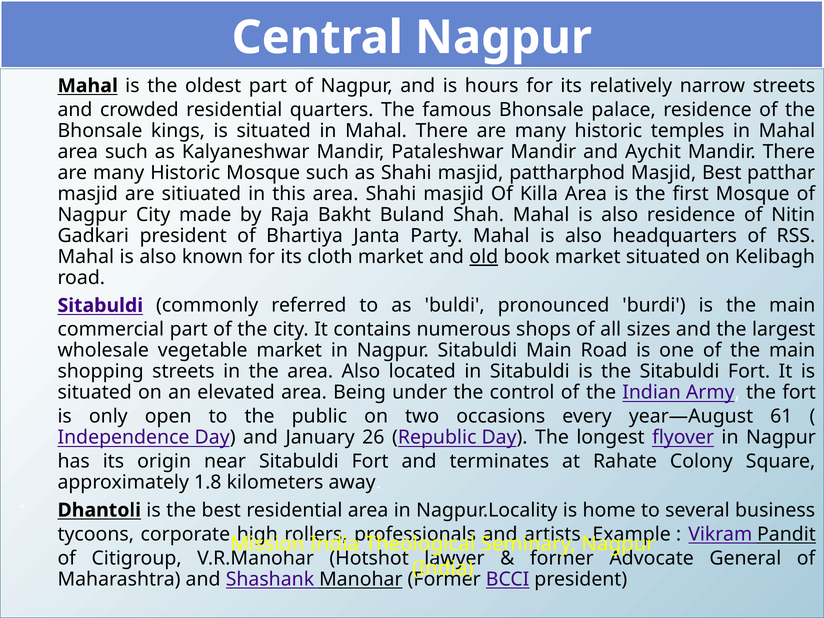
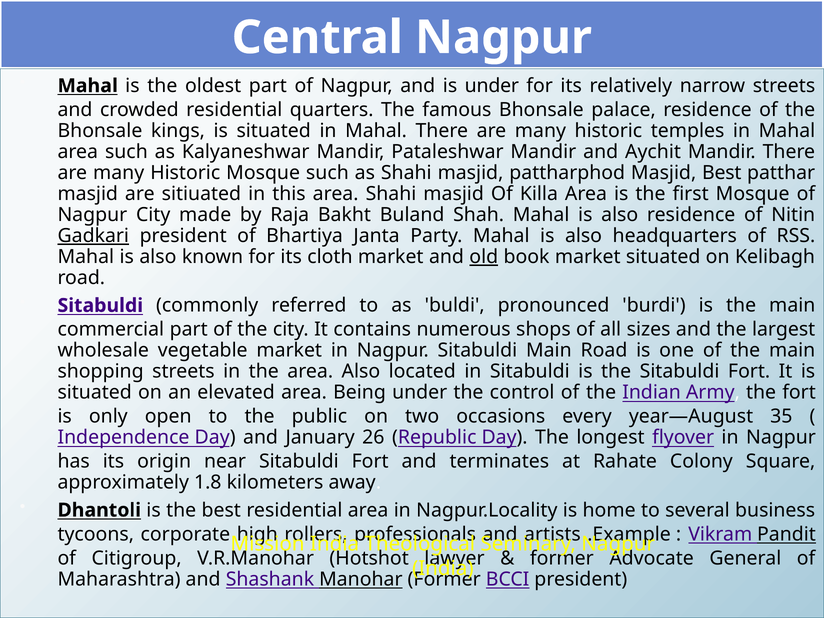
is hours: hours -> under
Gadkari underline: none -> present
61: 61 -> 35
